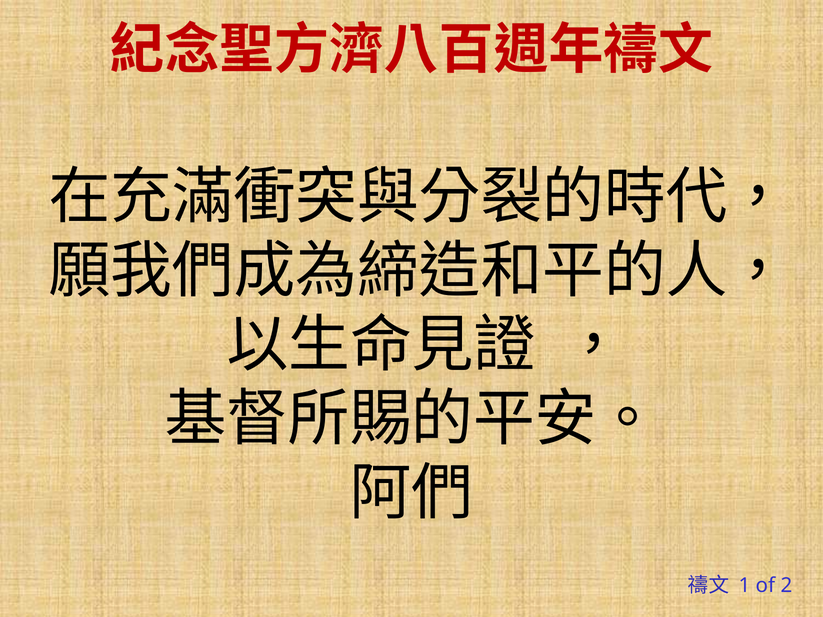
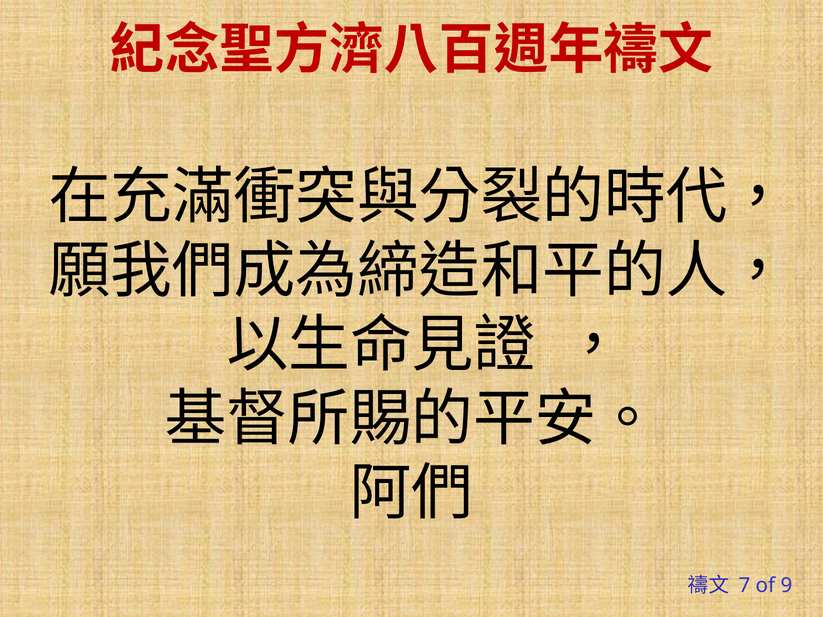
1: 1 -> 7
2: 2 -> 9
